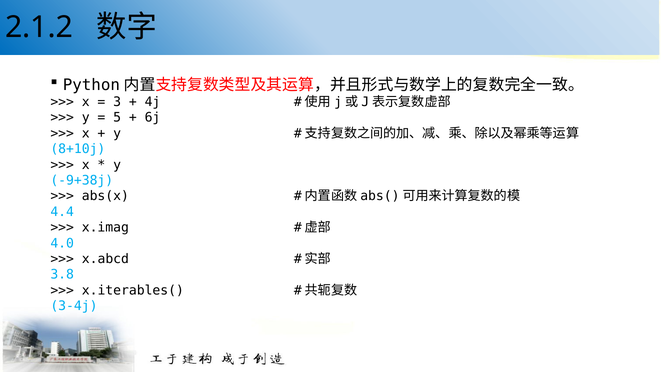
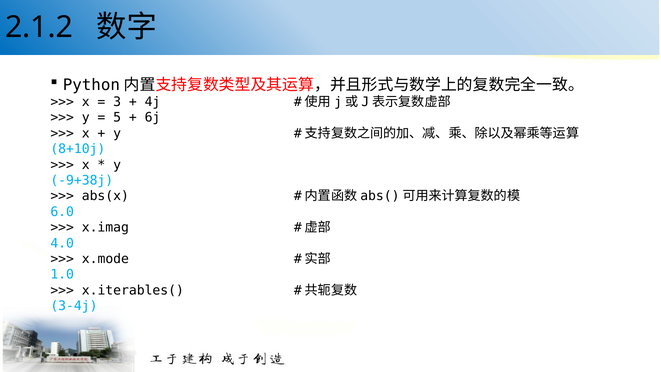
4.4: 4.4 -> 6.0
x.abcd: x.abcd -> x.mode
3.8: 3.8 -> 1.0
